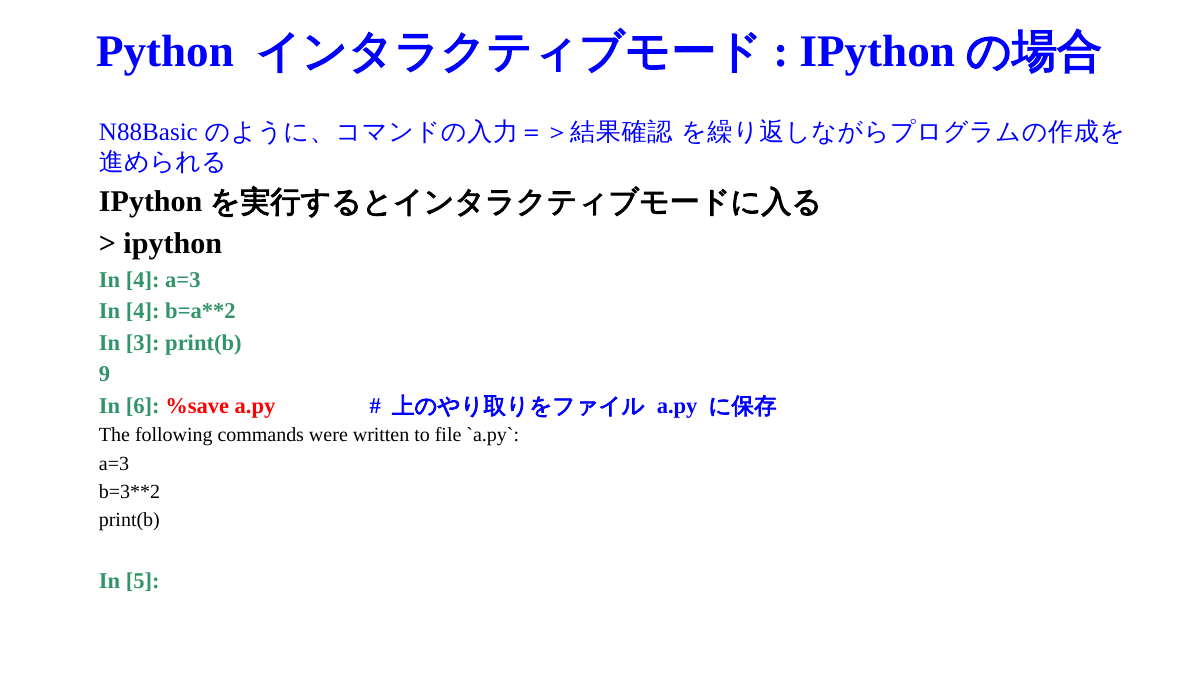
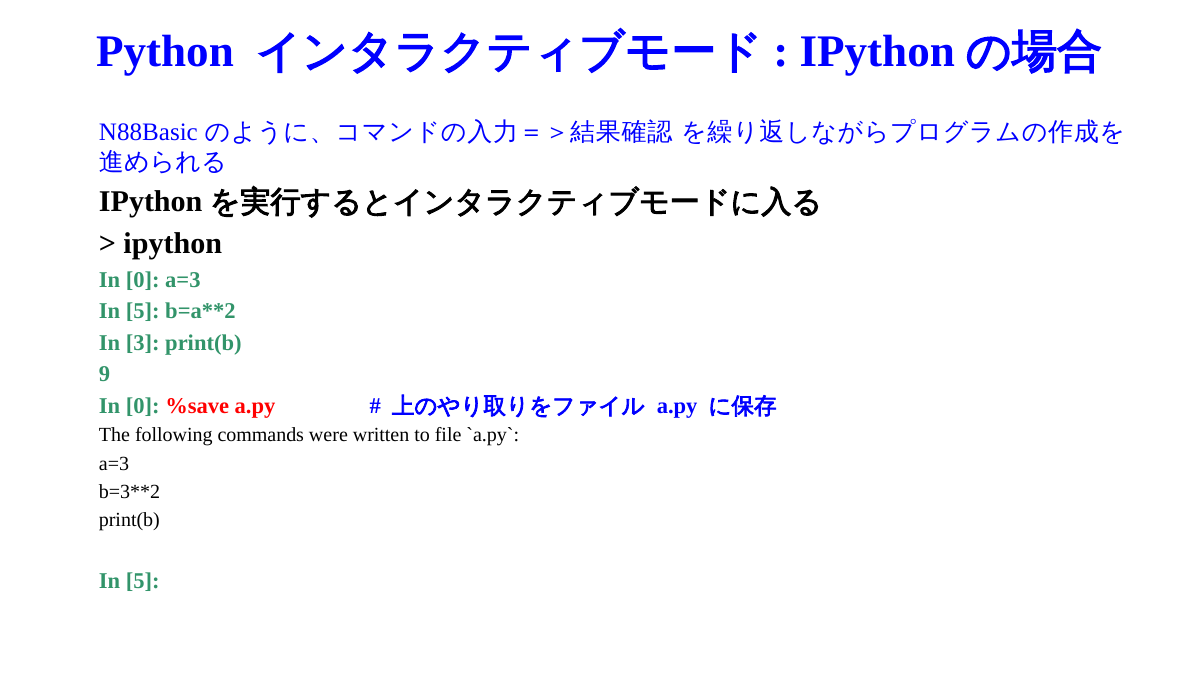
4 at (143, 279): 4 -> 0
4 at (143, 311): 4 -> 5
6 at (143, 406): 6 -> 0
